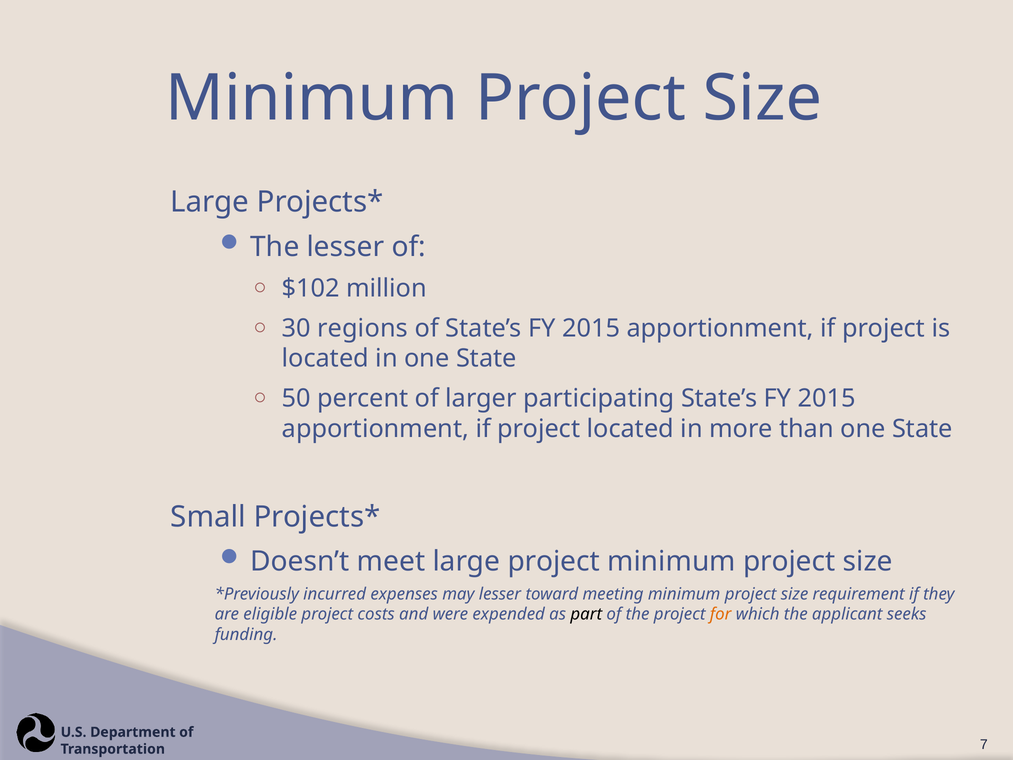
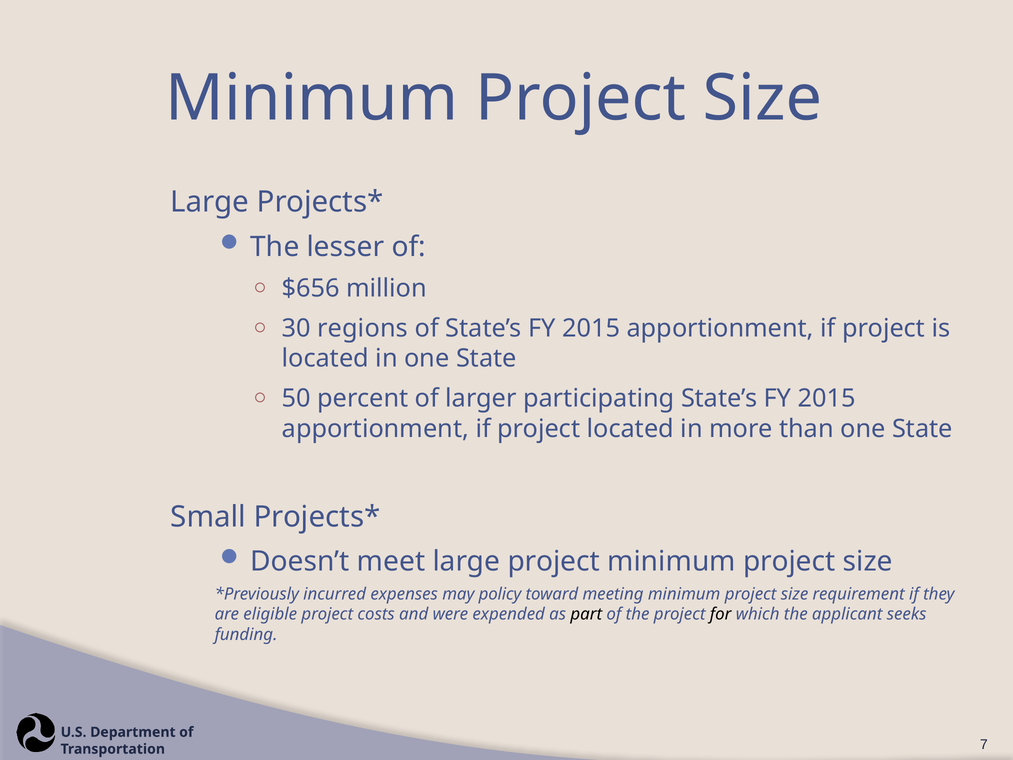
$102: $102 -> $656
may lesser: lesser -> policy
for colour: orange -> black
